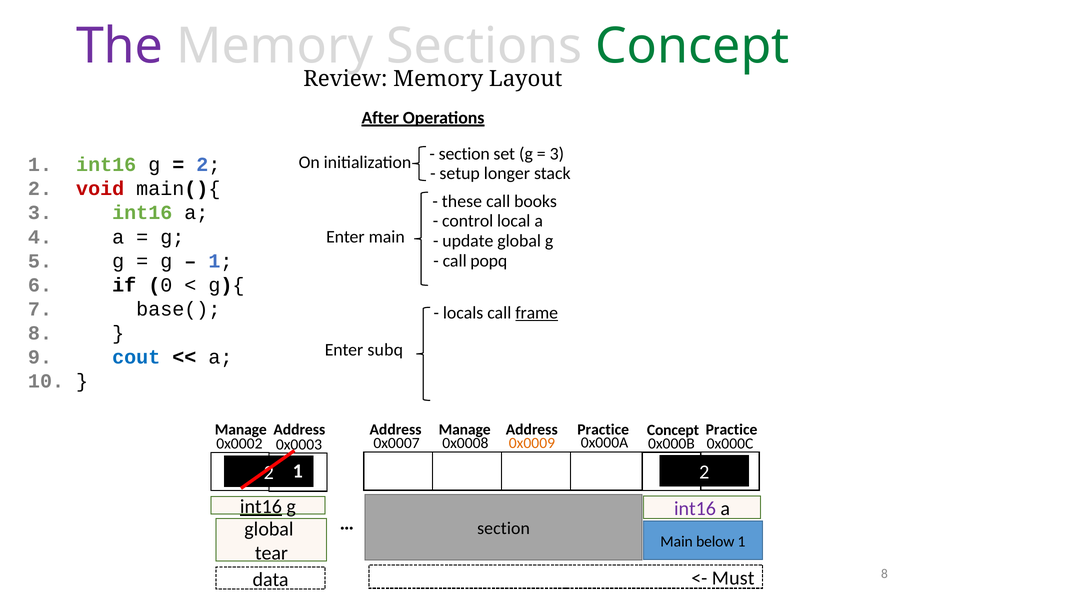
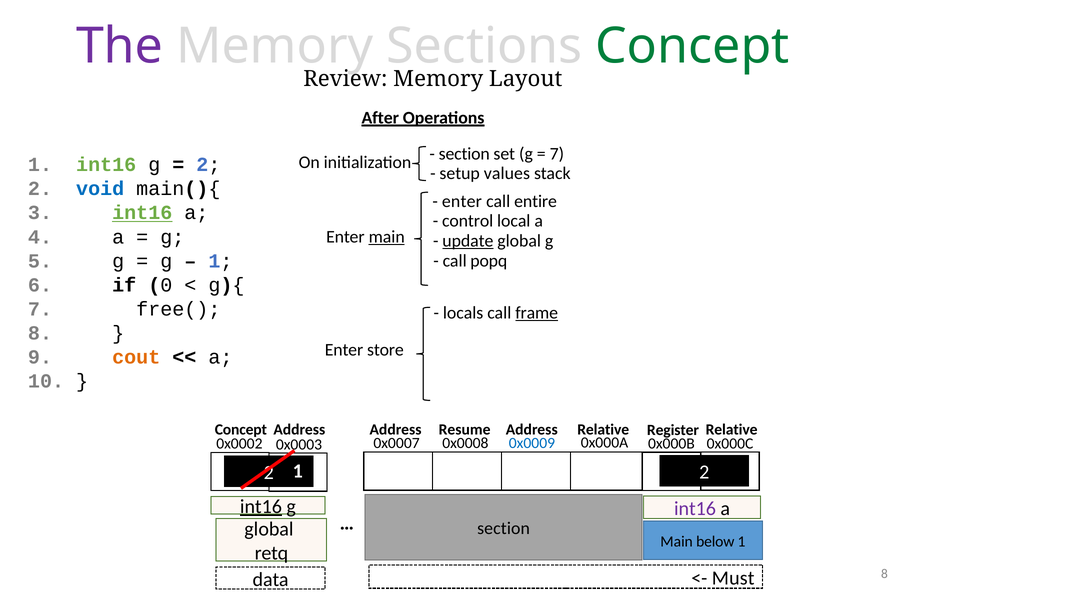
3 at (557, 154): 3 -> 7
longer: longer -> values
void colour: red -> blue
these at (462, 201): these -> enter
books: books -> entire
int16 at (142, 213) underline: none -> present
main at (387, 237) underline: none -> present
update underline: none -> present
base(: base( -> free(
subq: subq -> store
cout colour: blue -> orange
Manage at (241, 430): Manage -> Concept
Address Manage: Manage -> Resume
Address Practice: Practice -> Relative
Address Concept: Concept -> Register
Practice at (732, 430): Practice -> Relative
0x0009 colour: orange -> blue
tear: tear -> retq
